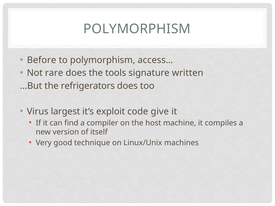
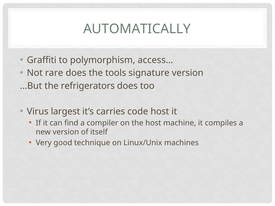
POLYMORPHISM at (137, 29): POLYMORPHISM -> AUTOMATICALLY
Before: Before -> Graffiti
signature written: written -> version
exploit: exploit -> carries
code give: give -> host
